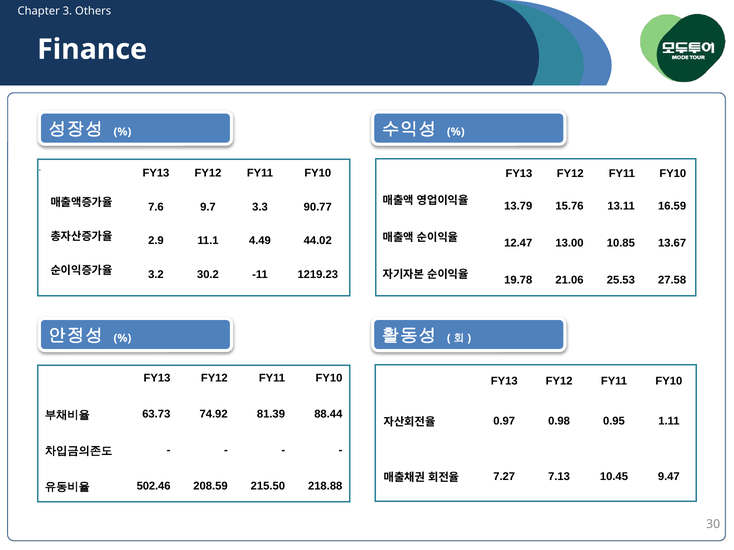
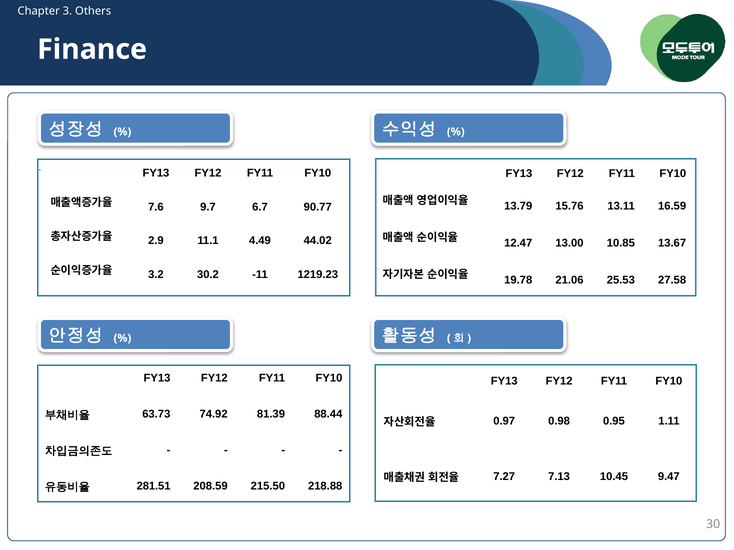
3.3: 3.3 -> 6.7
502.46: 502.46 -> 281.51
